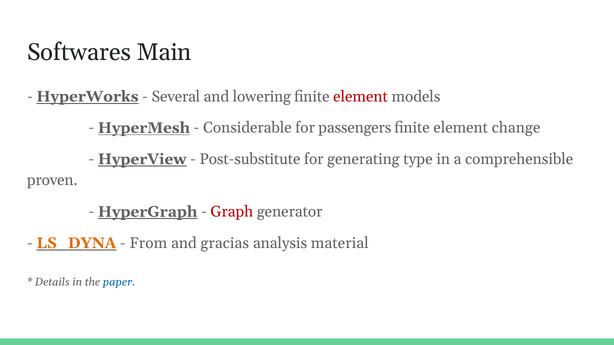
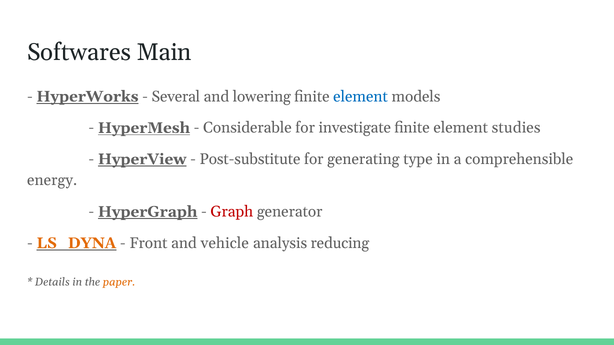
element at (361, 97) colour: red -> blue
passengers: passengers -> investigate
change: change -> studies
proven: proven -> energy
From: From -> Front
gracias: gracias -> vehicle
material: material -> reducing
paper colour: blue -> orange
